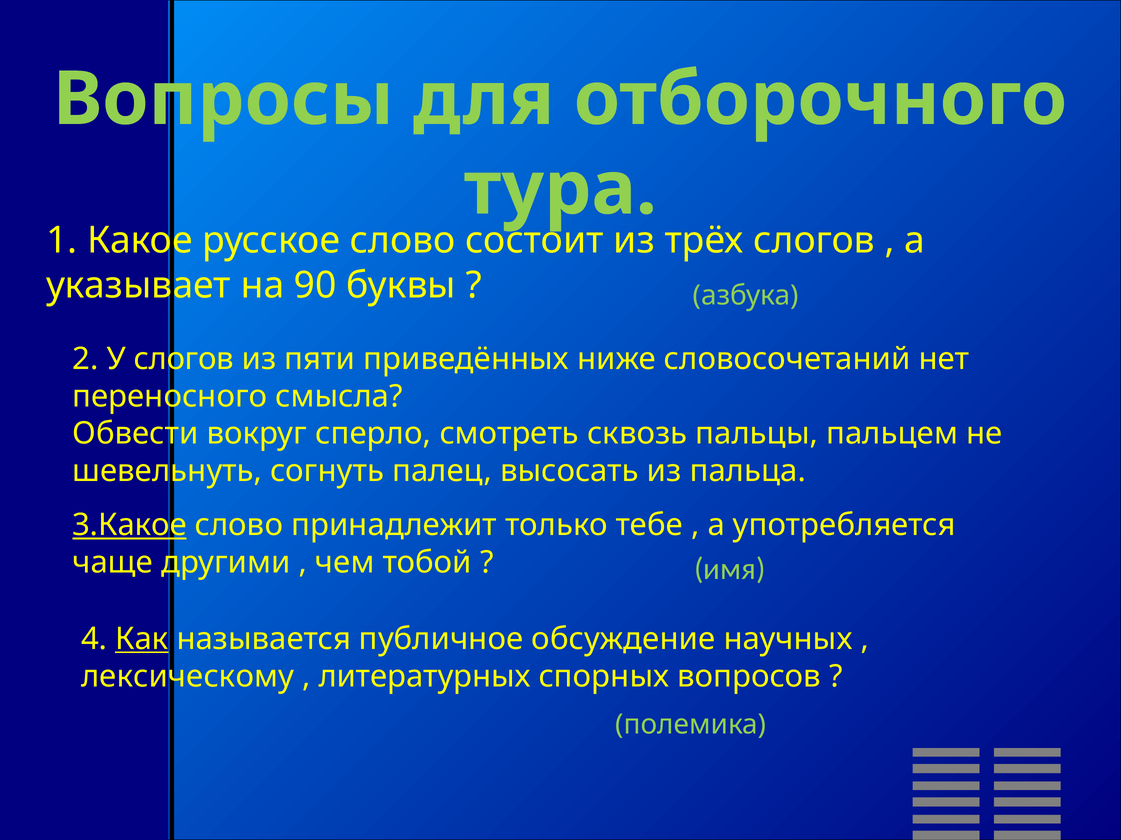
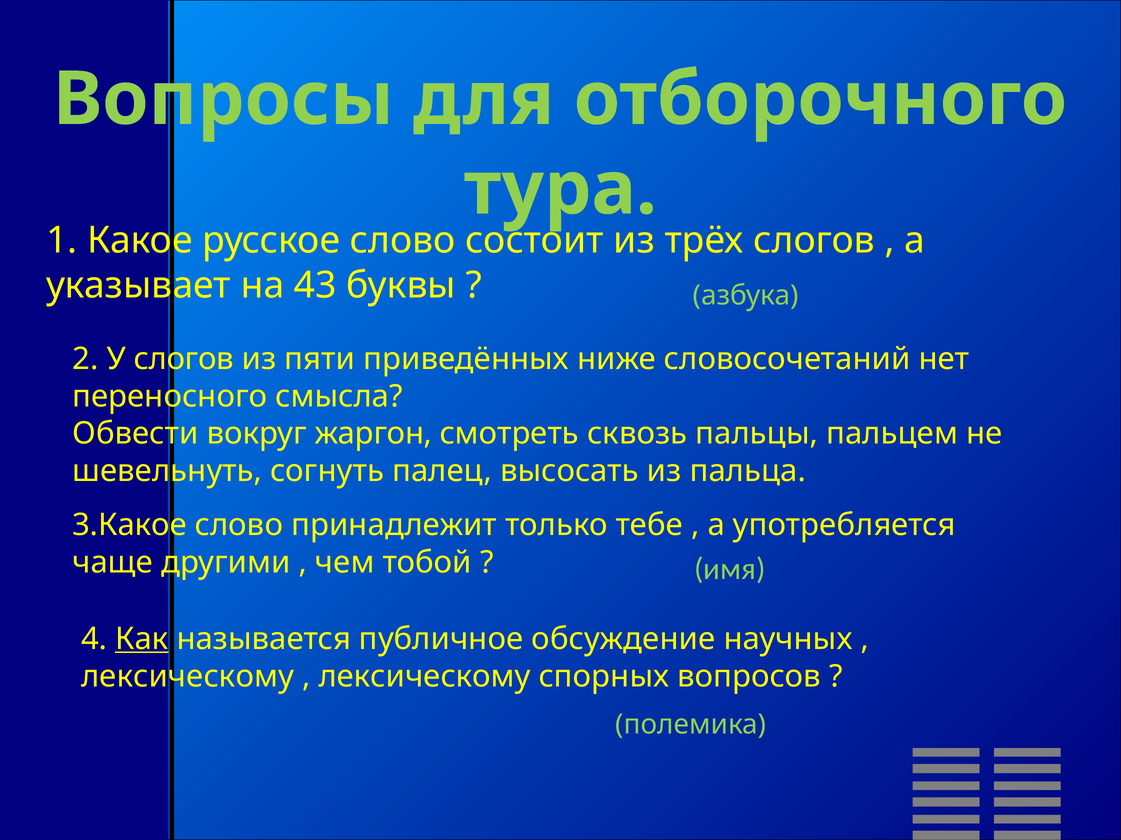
90: 90 -> 43
сперло: сперло -> жаргон
3.Какое underline: present -> none
литературных at (425, 677): литературных -> лексическому
